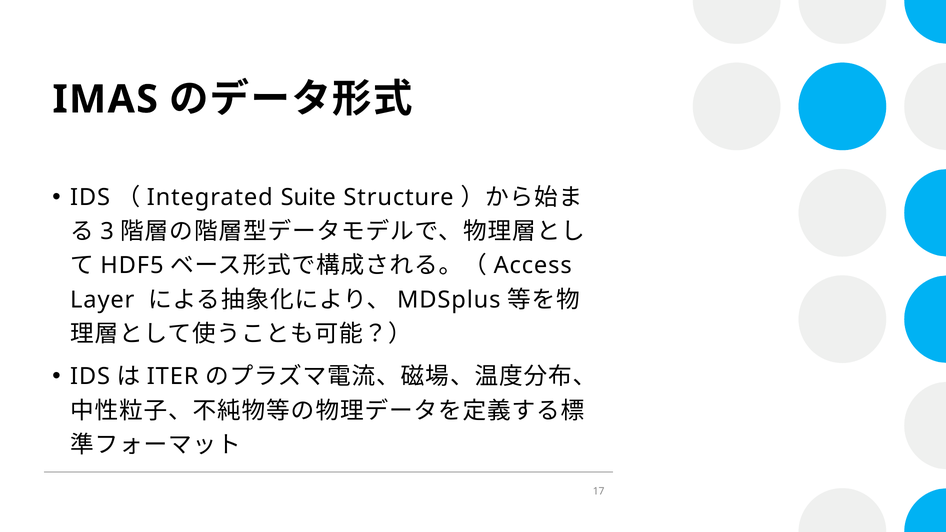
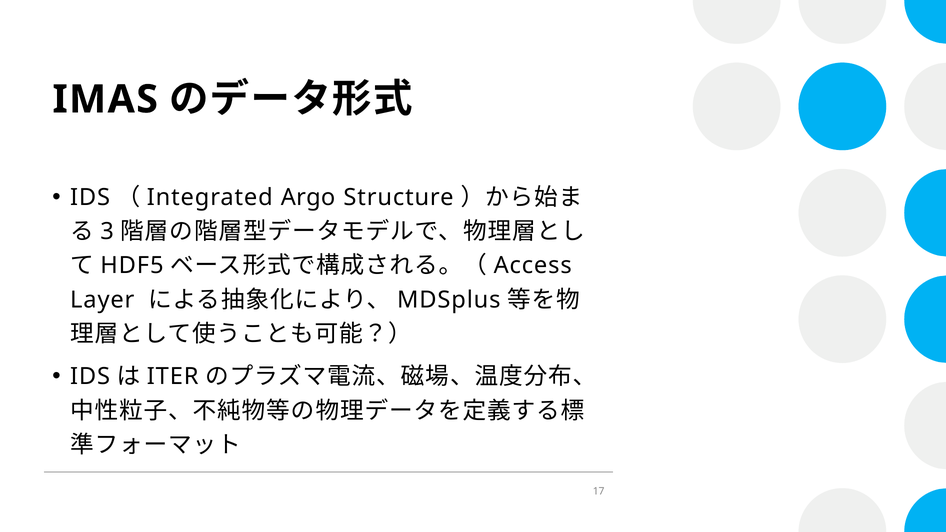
Suite: Suite -> Argo
